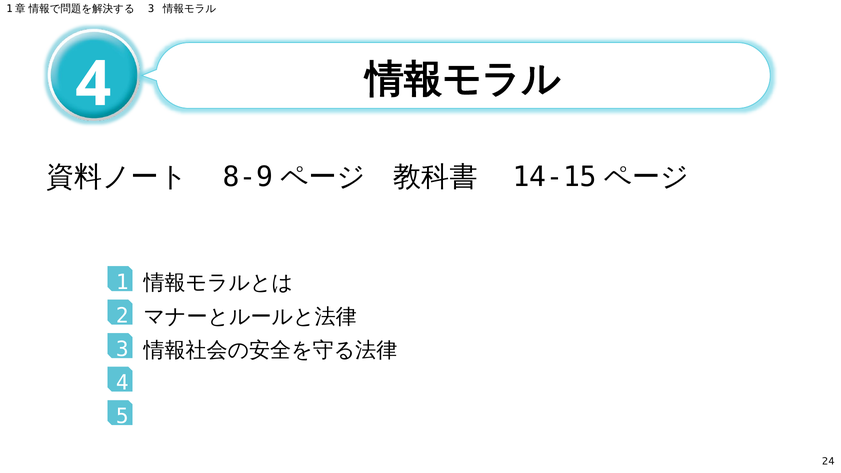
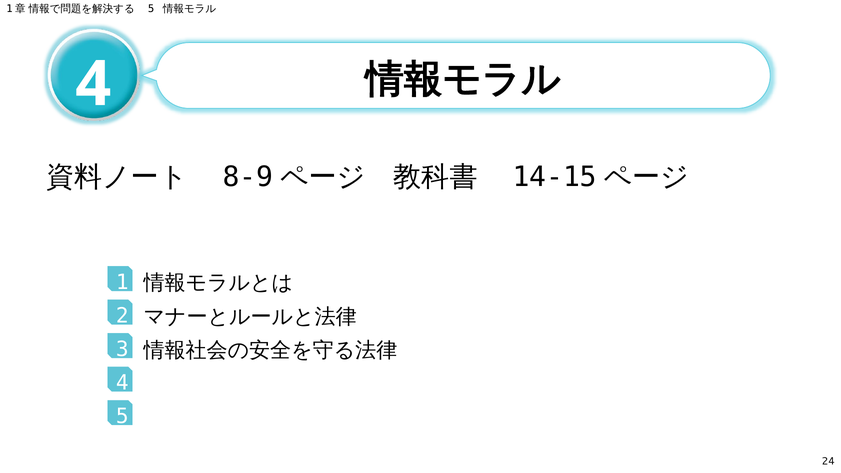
3 at (151, 9): 3 -> 5
